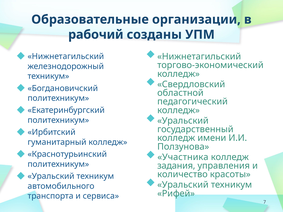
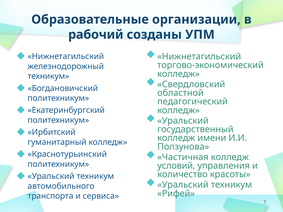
Участника: Участника -> Частичная
задания: задания -> условий
